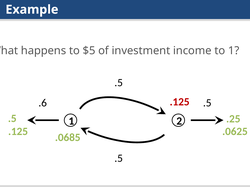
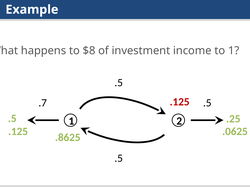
$5: $5 -> $8
.6: .6 -> .7
.0685: .0685 -> .8625
